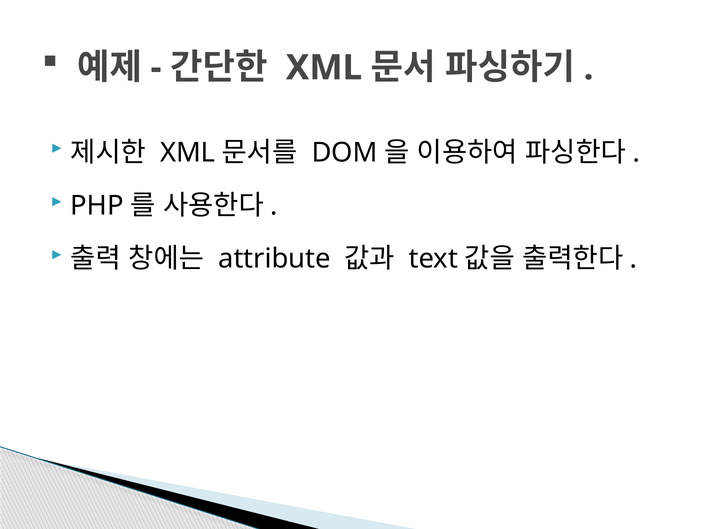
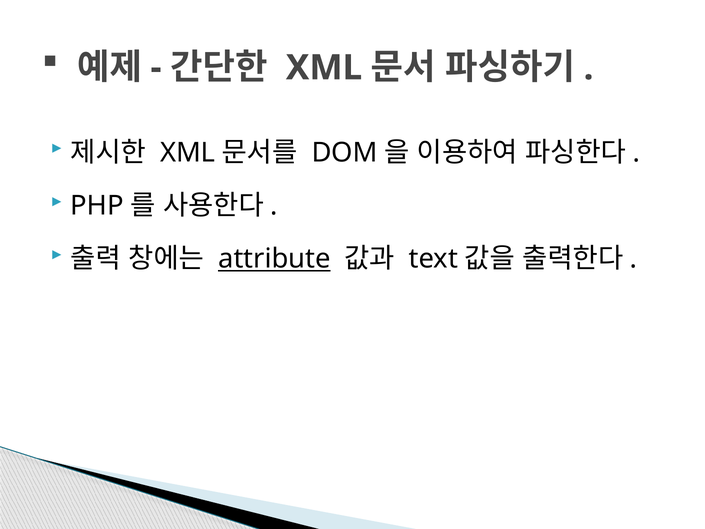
attribute underline: none -> present
